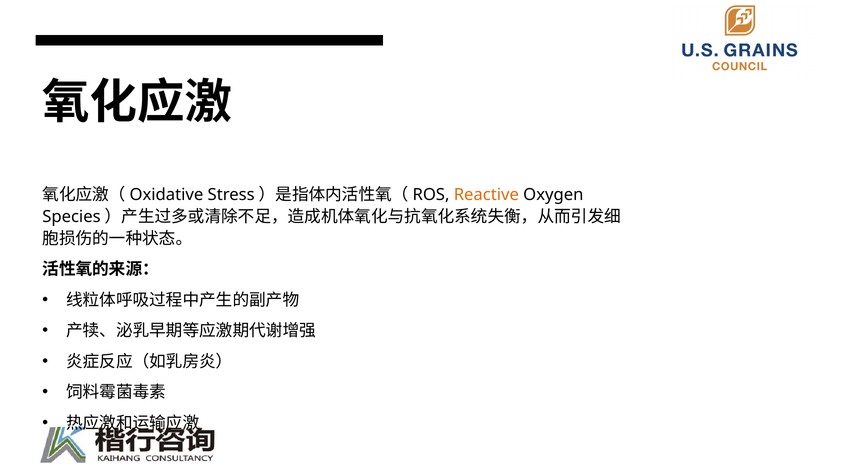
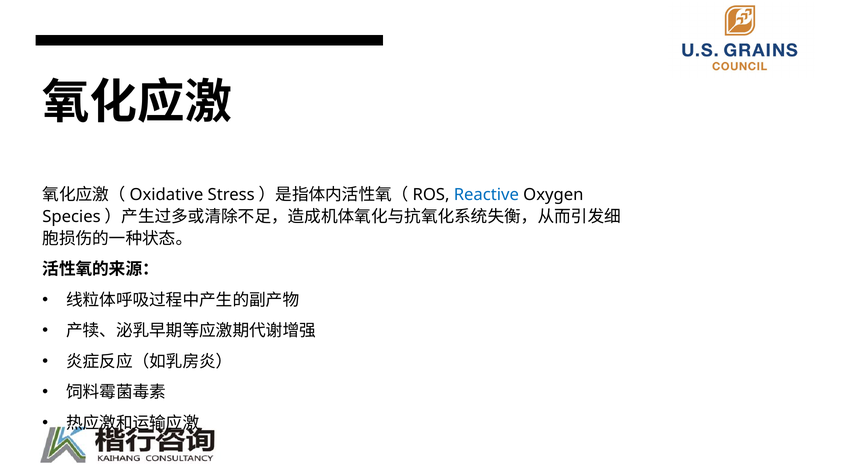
Reactive colour: orange -> blue
